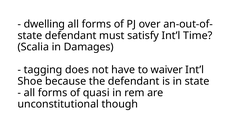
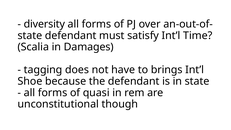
dwelling: dwelling -> diversity
waiver: waiver -> brings
